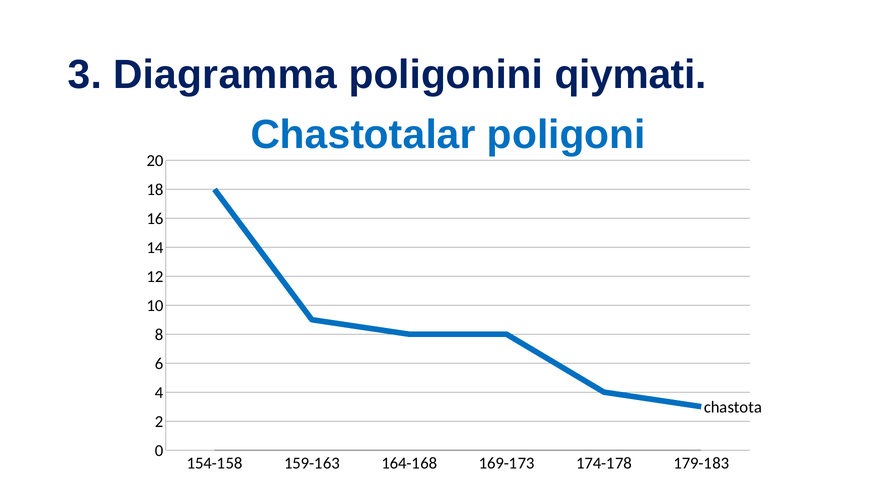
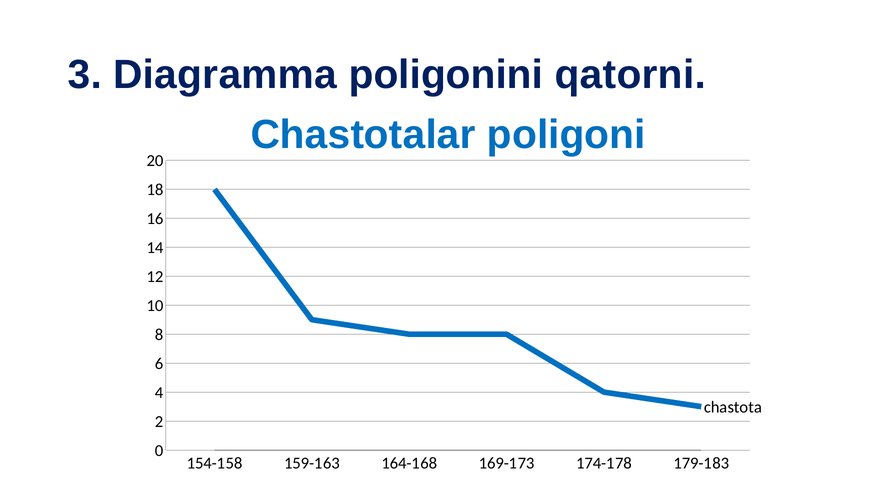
qiymati: qiymati -> qatorni
